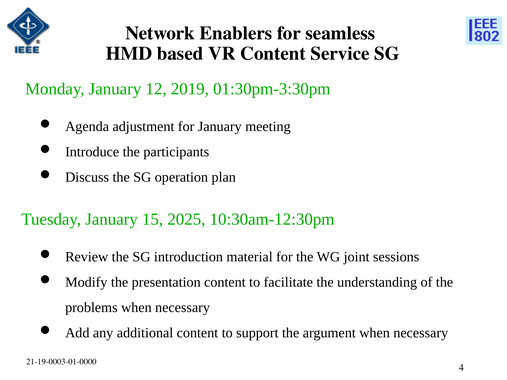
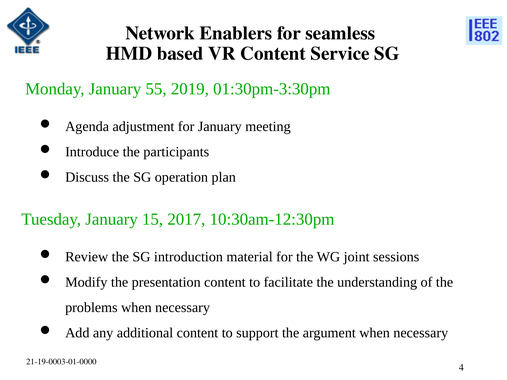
12: 12 -> 55
2025: 2025 -> 2017
